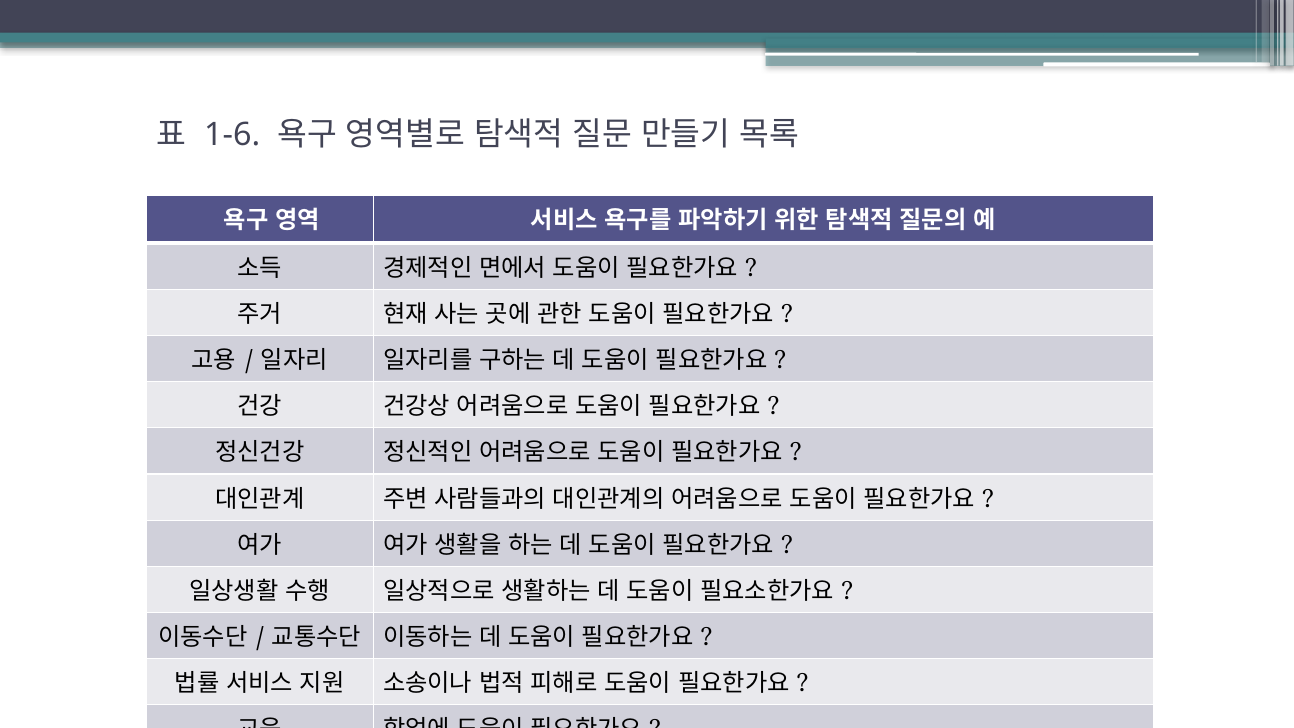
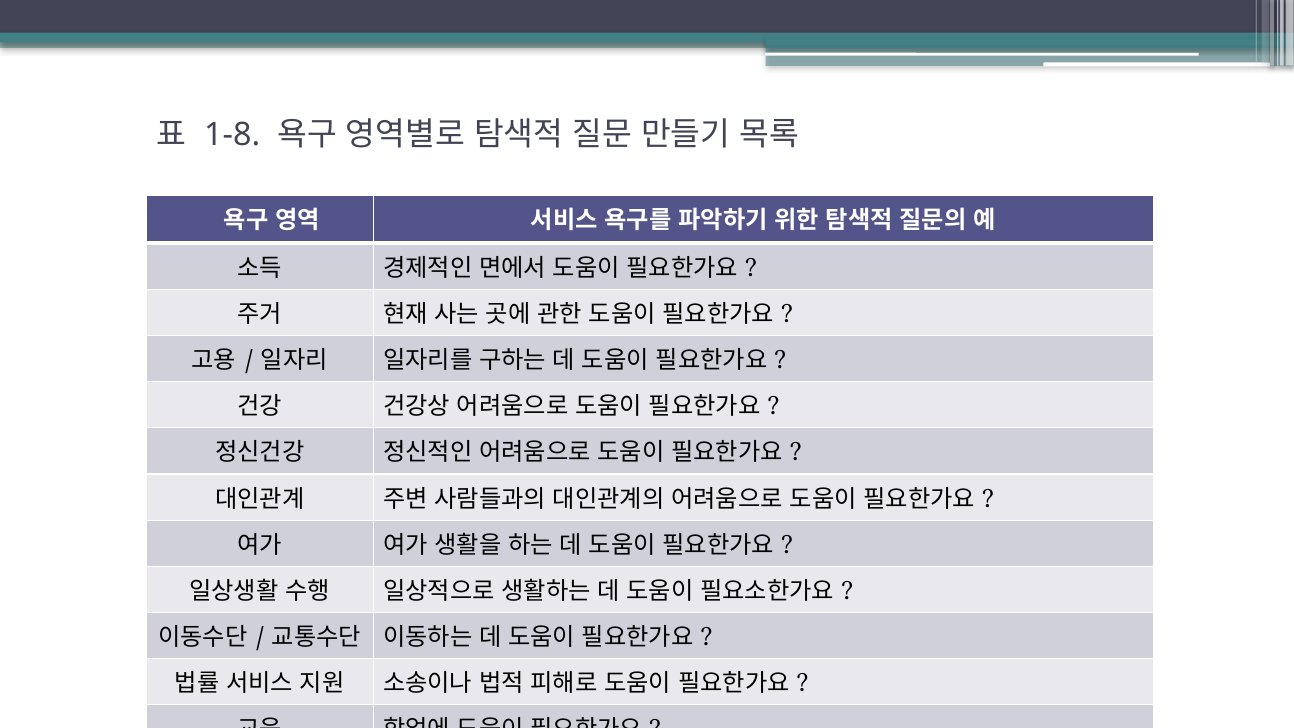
1-6: 1-6 -> 1-8
